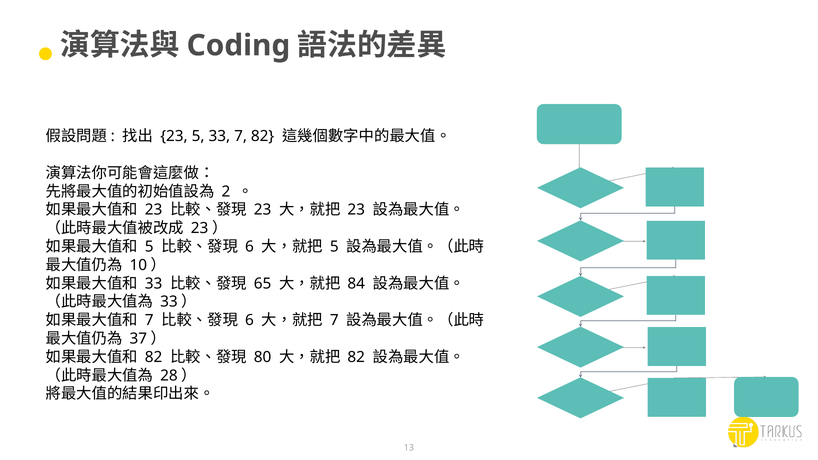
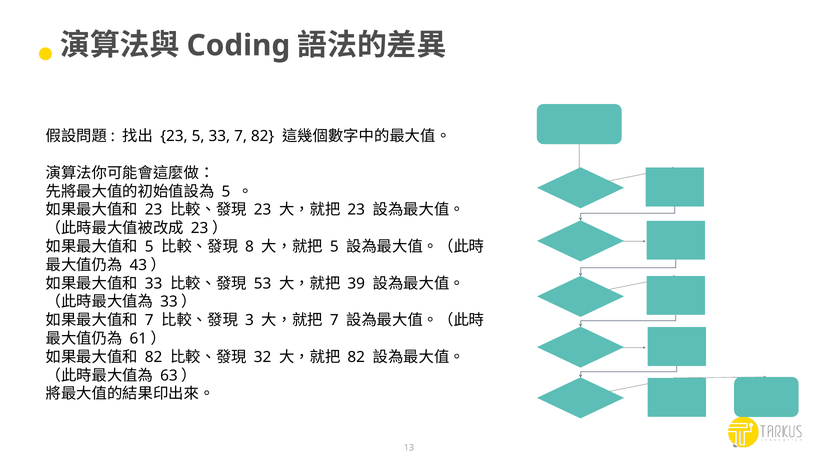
2 at (226, 192): 2 -> 5
6 at (249, 247): 6 -> 8
10: 10 -> 43
65: 65 -> 53
84: 84 -> 39
6 at (249, 320): 6 -> 3
37: 37 -> 61
80: 80 -> 32
28: 28 -> 63
